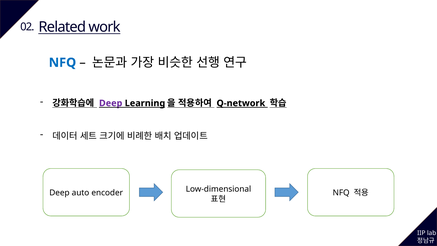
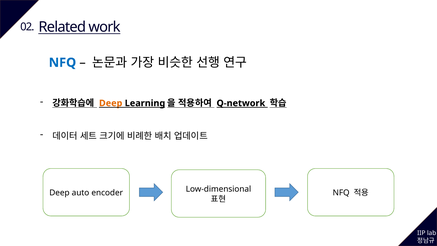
Deep at (111, 103) colour: purple -> orange
